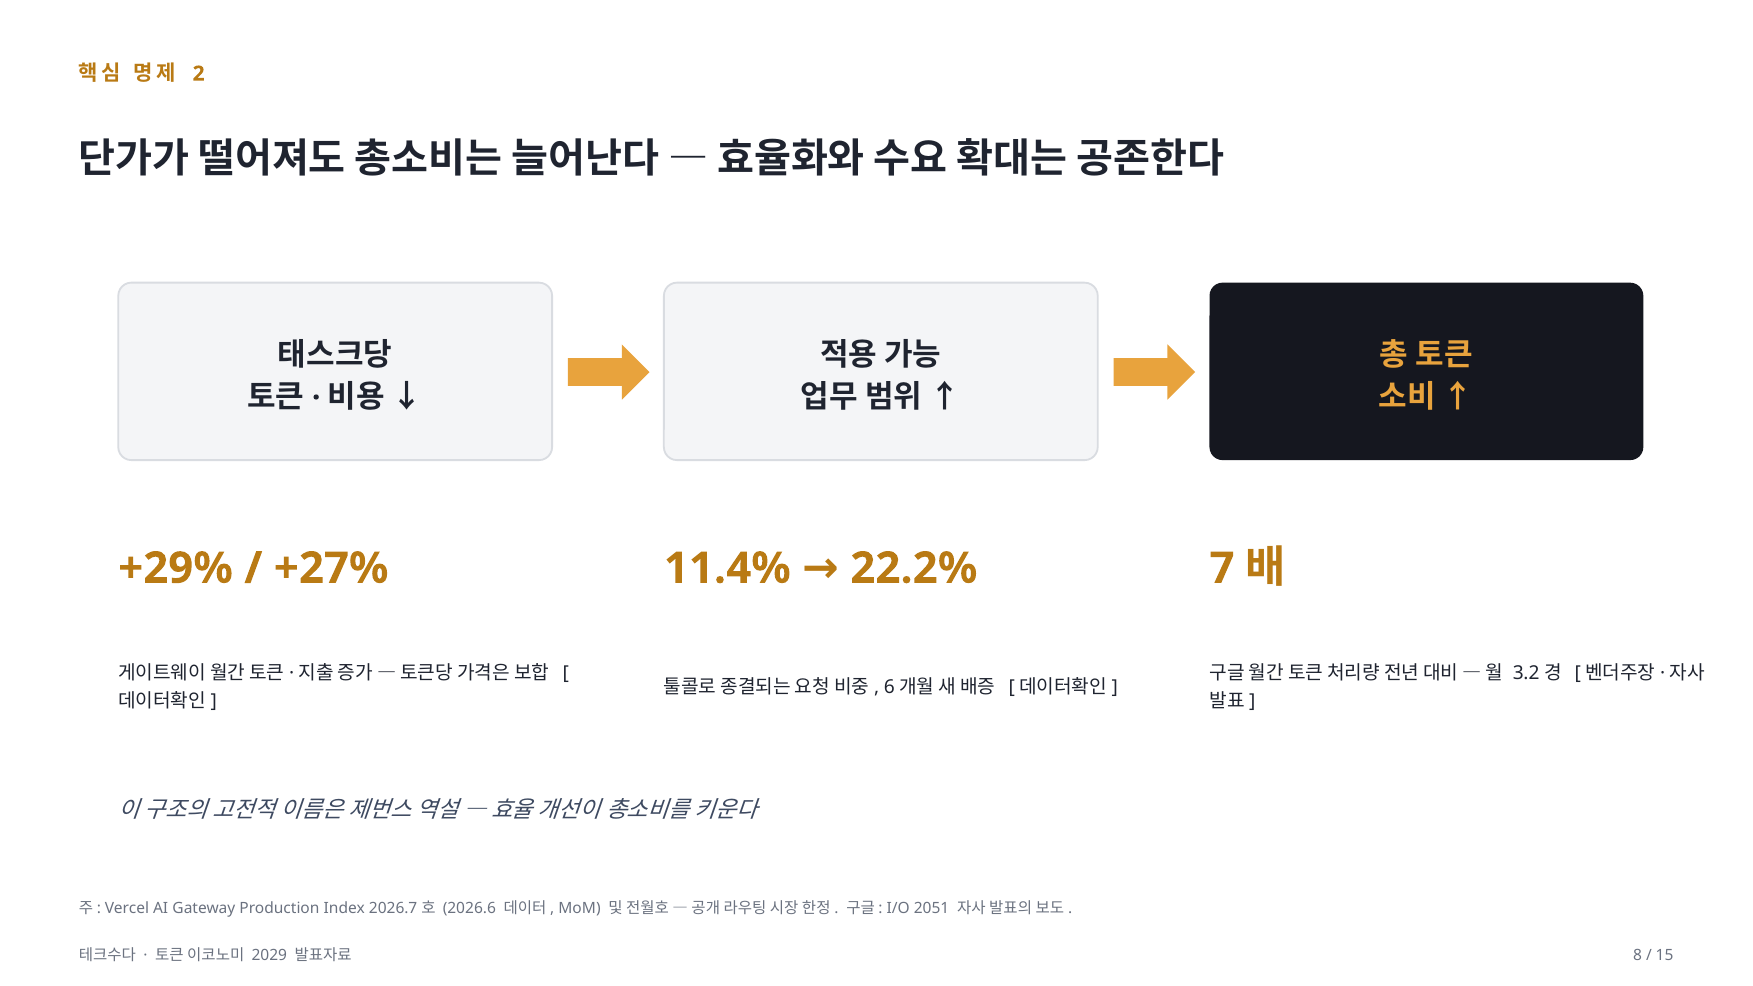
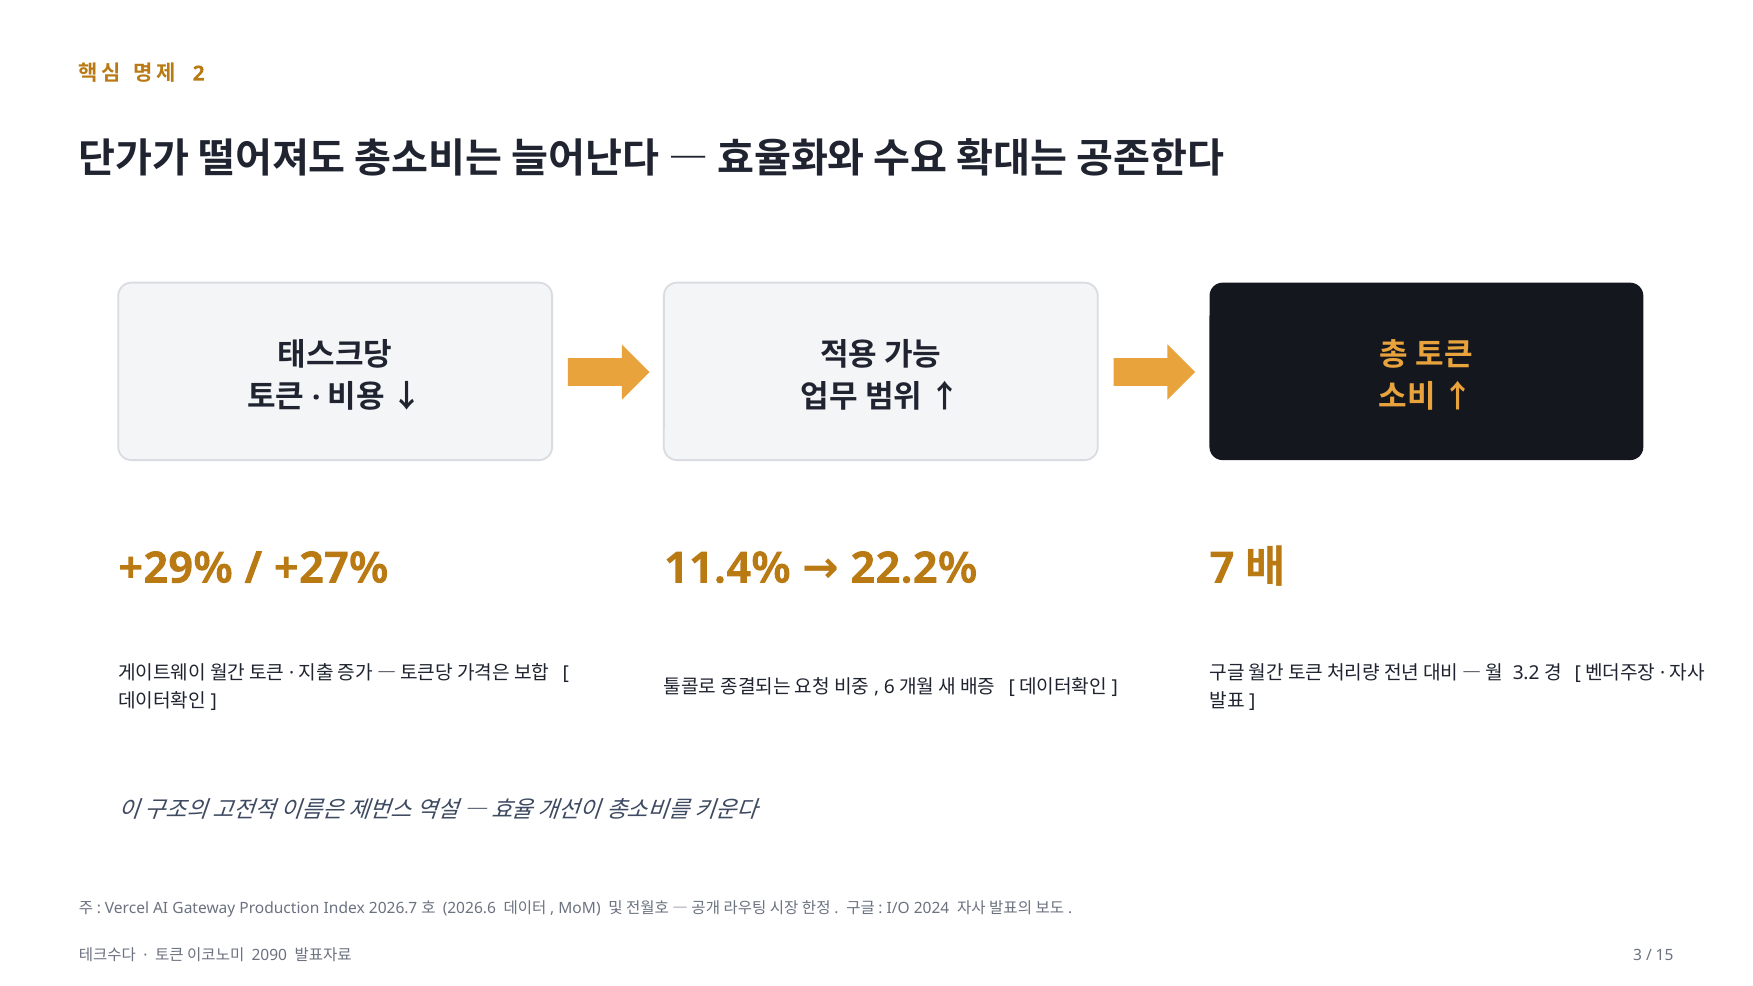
2051: 2051 -> 2024
2029: 2029 -> 2090
8: 8 -> 3
